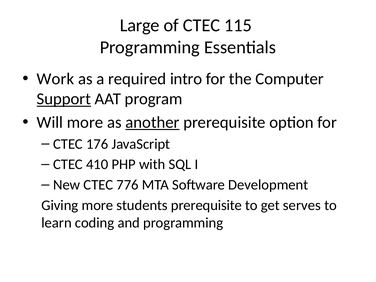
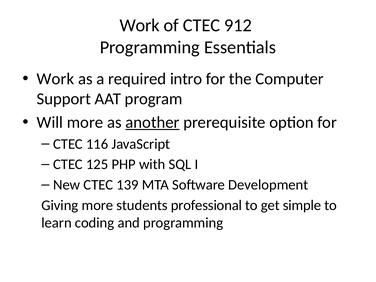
Large at (140, 25): Large -> Work
115: 115 -> 912
Support underline: present -> none
176: 176 -> 116
410: 410 -> 125
776: 776 -> 139
students prerequisite: prerequisite -> professional
serves: serves -> simple
